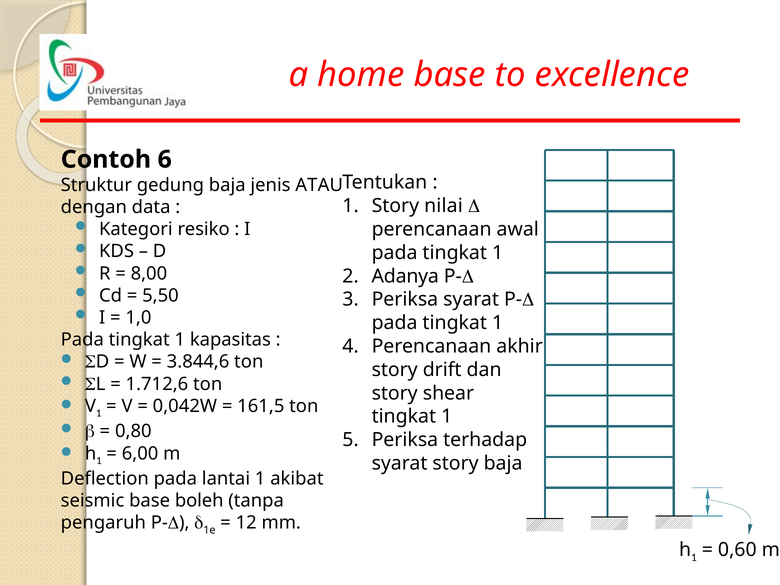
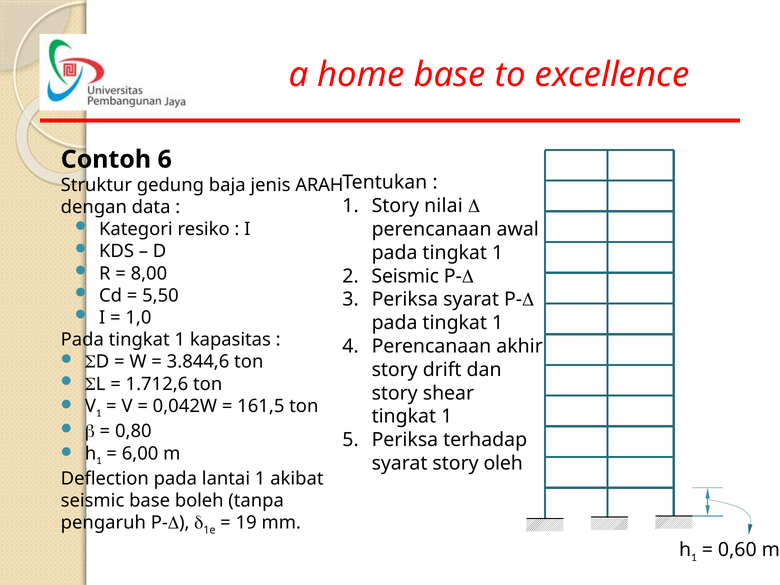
ATAU: ATAU -> ARAH
Adanya at (405, 276): Adanya -> Seismic
story baja: baja -> oleh
12: 12 -> 19
